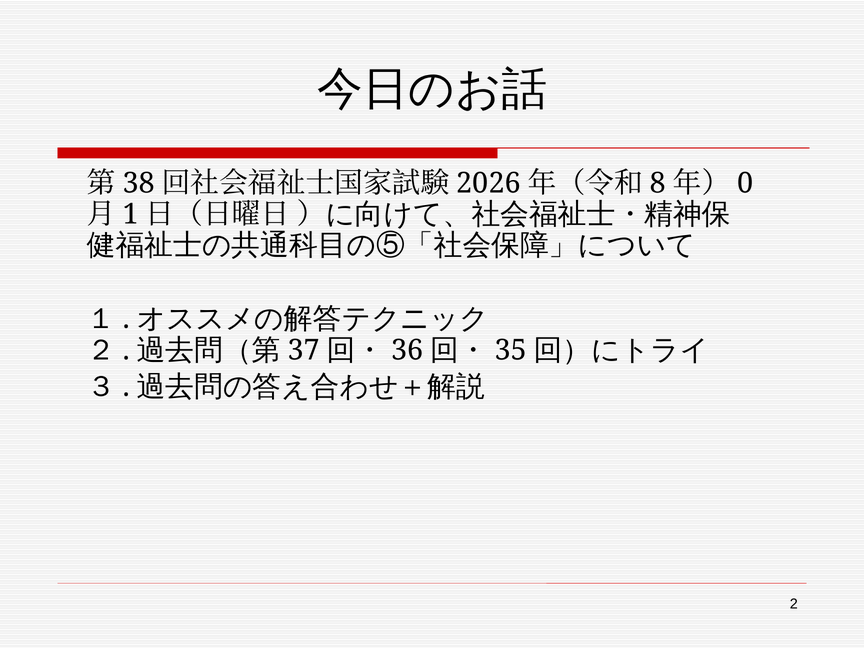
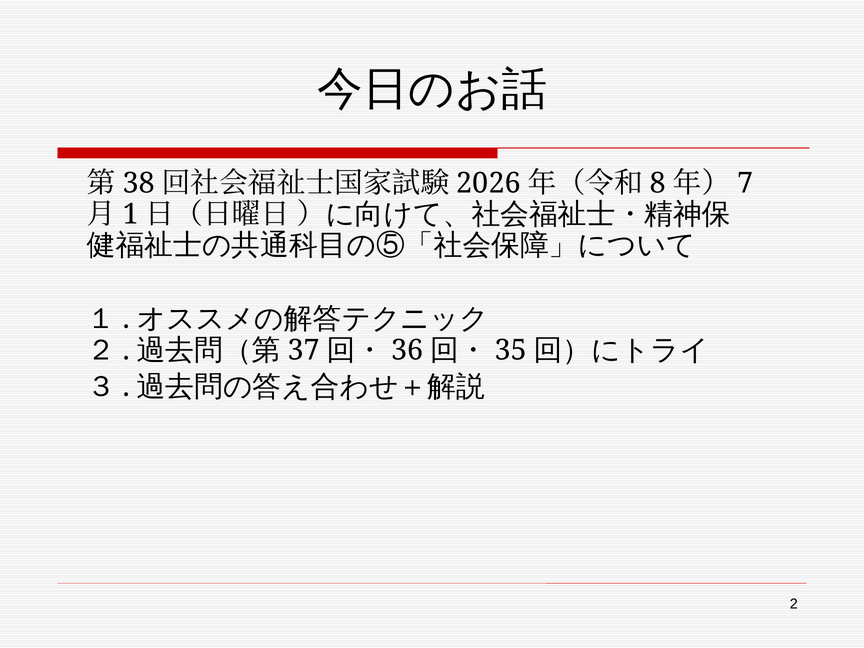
0: 0 -> 7
